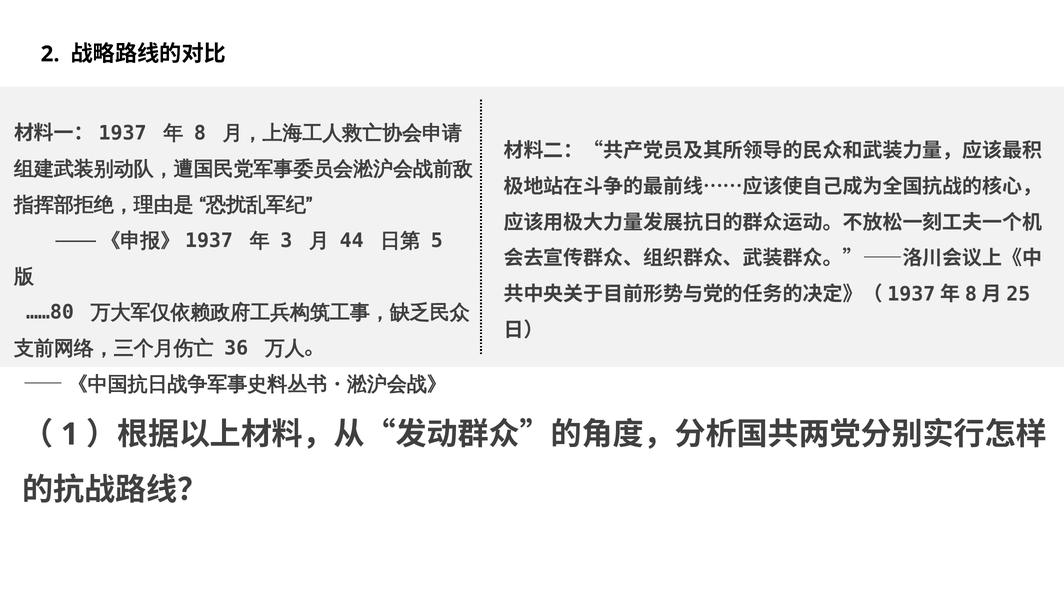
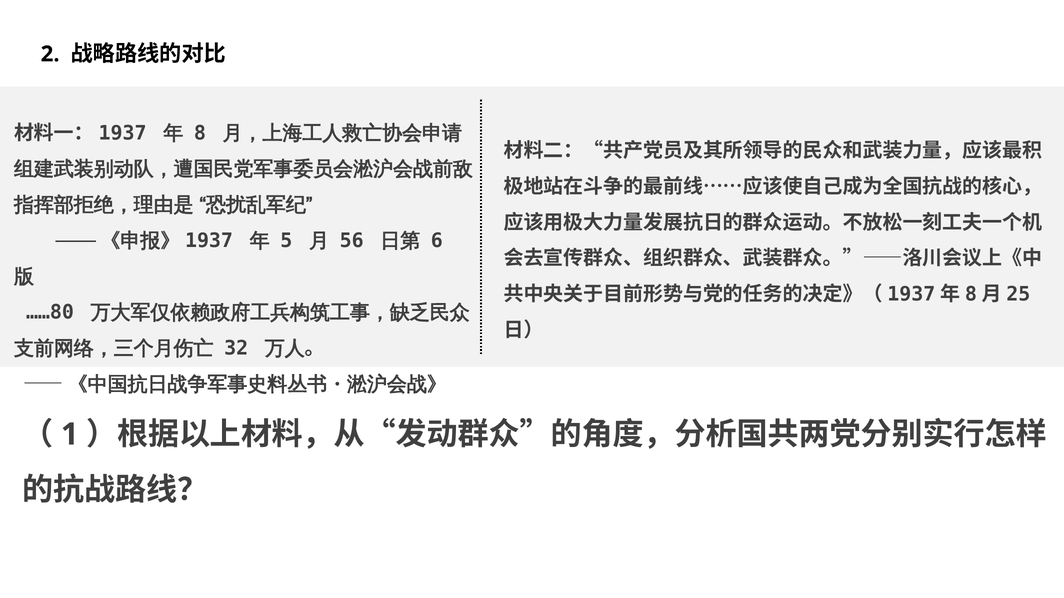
3: 3 -> 5
44: 44 -> 56
5: 5 -> 6
36: 36 -> 32
